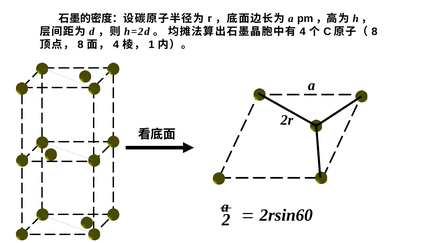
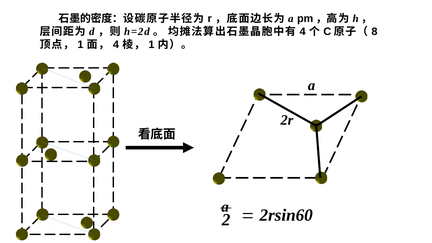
8 at (80, 45): 8 -> 1
